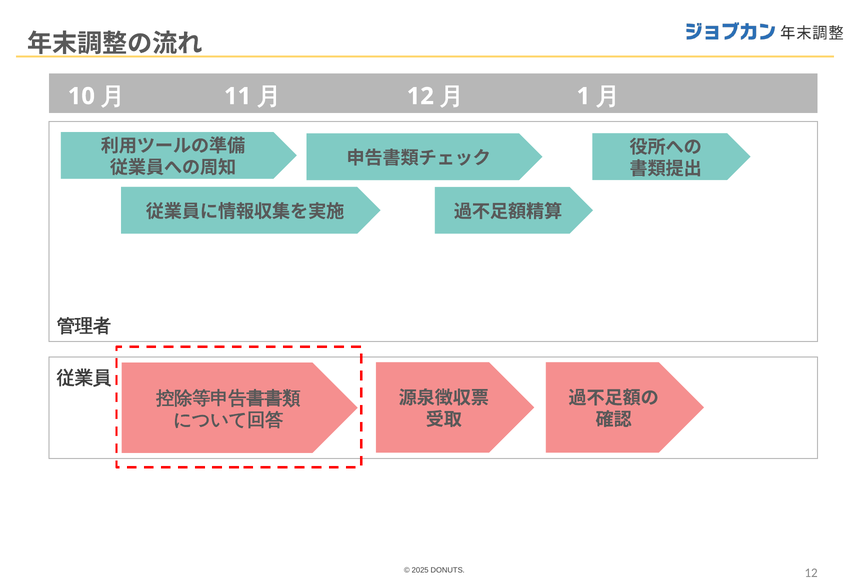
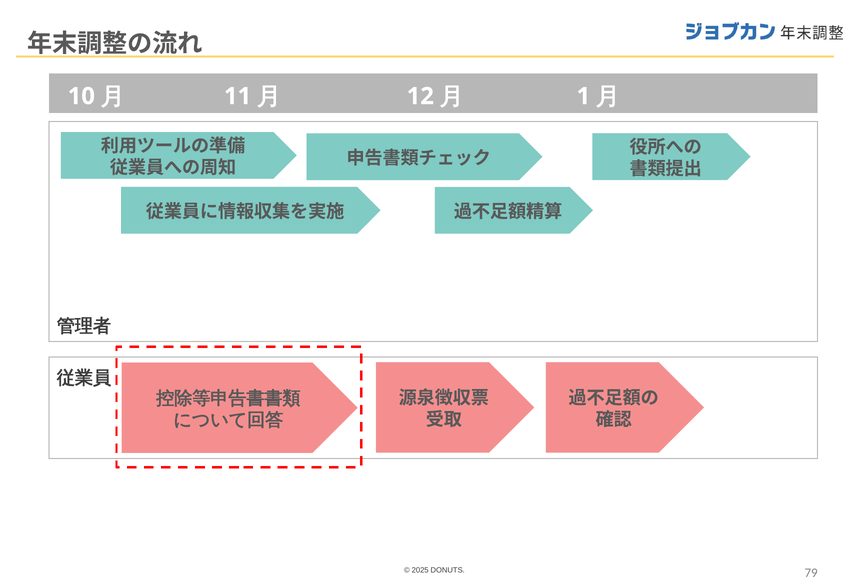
12 at (811, 573): 12 -> 79
